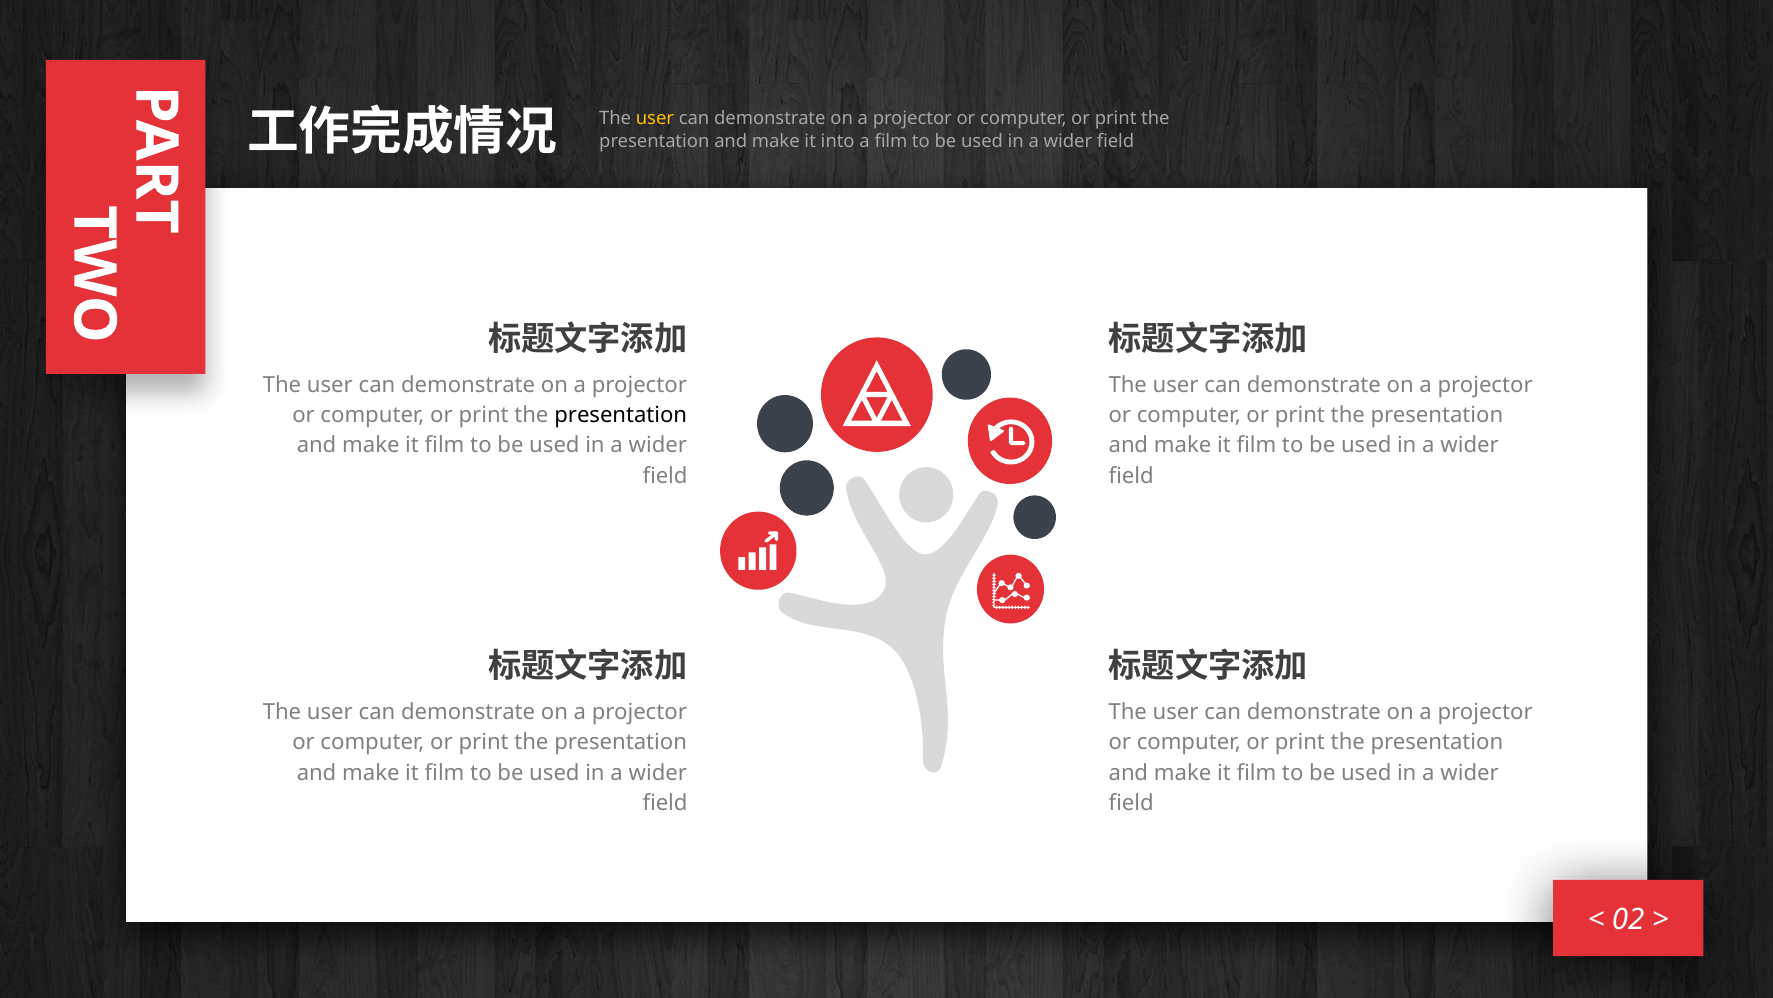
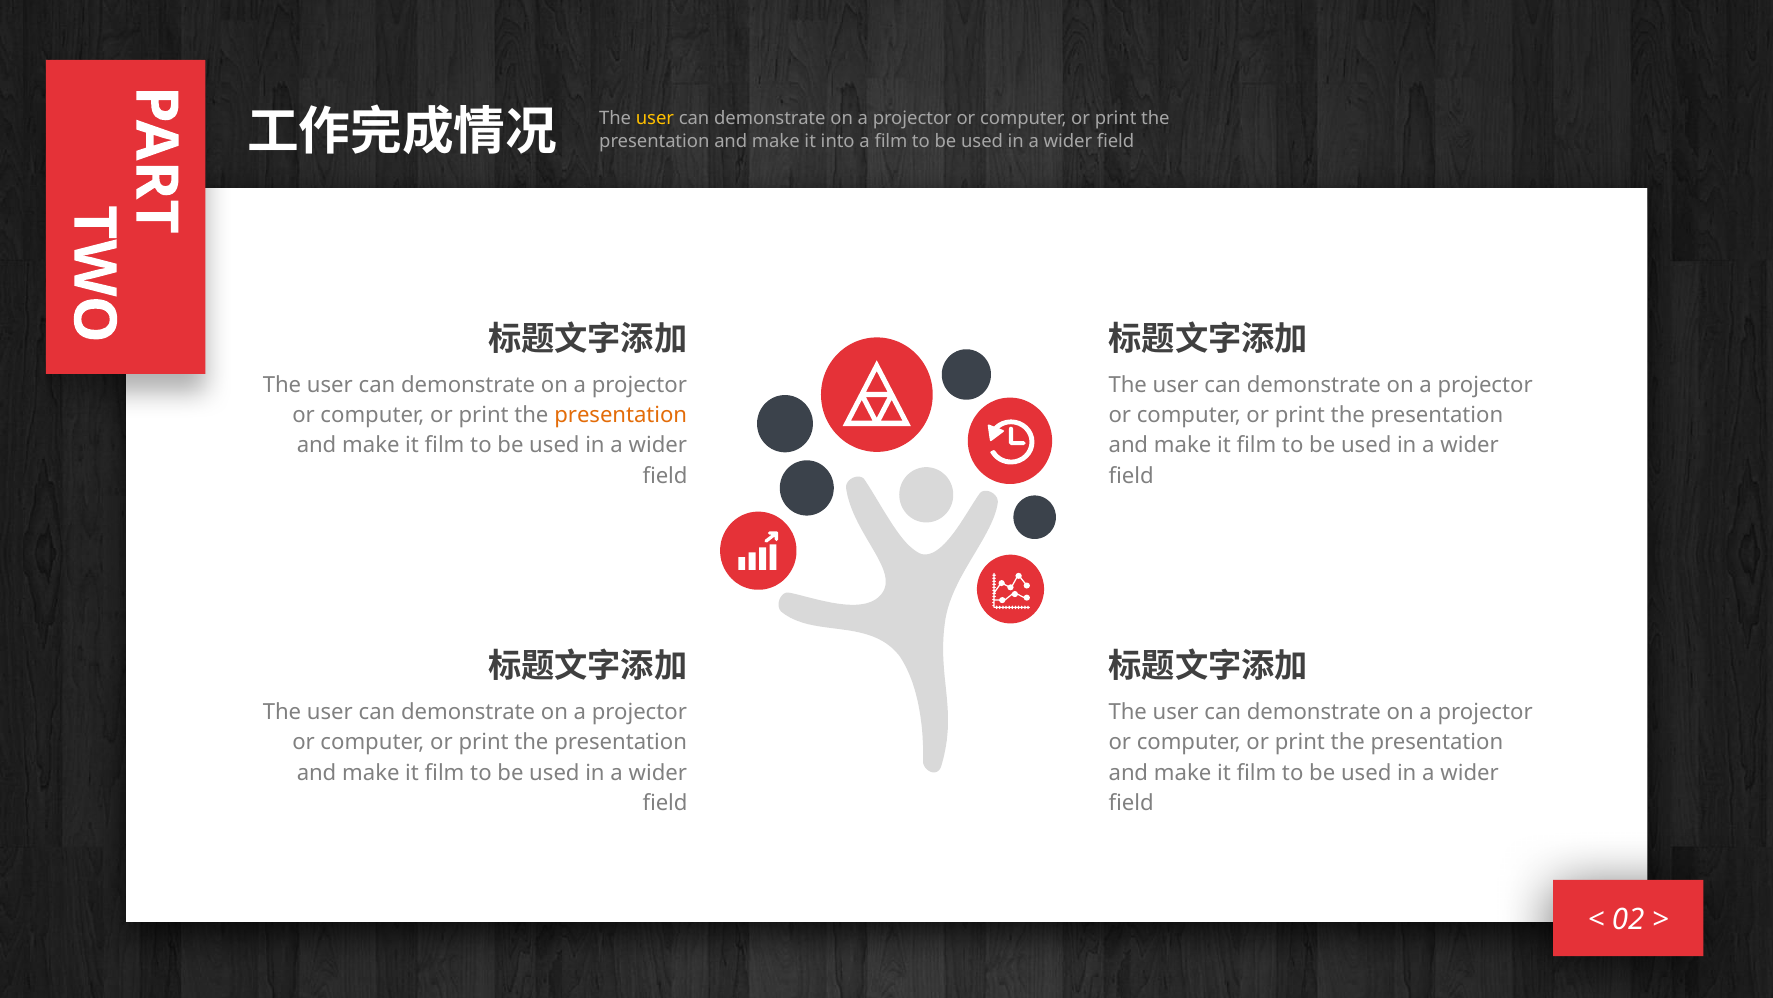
presentation at (621, 415) colour: black -> orange
